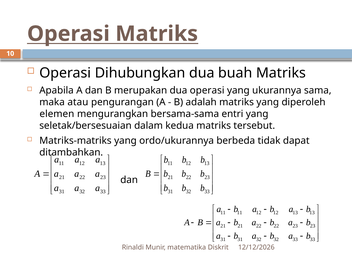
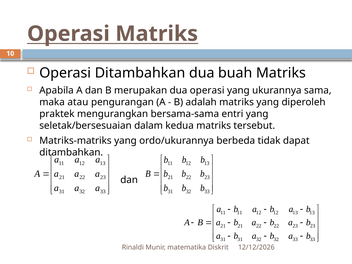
Operasi Dihubungkan: Dihubungkan -> Ditambahkan
elemen: elemen -> praktek
